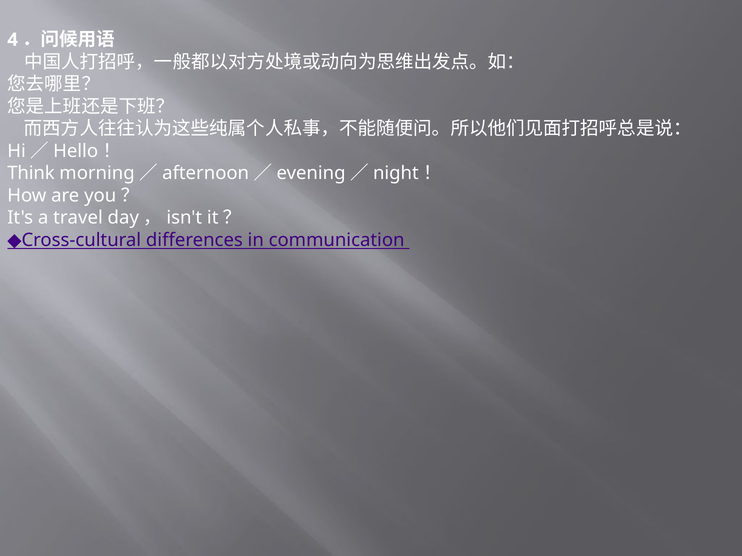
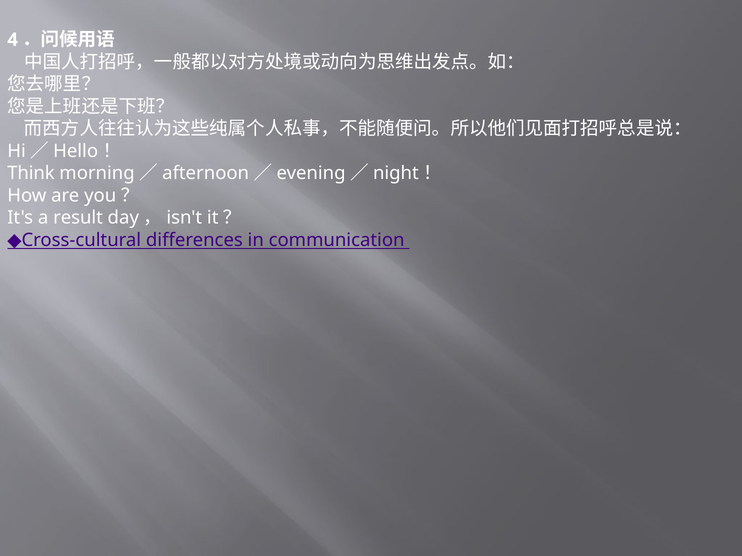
travel: travel -> result
